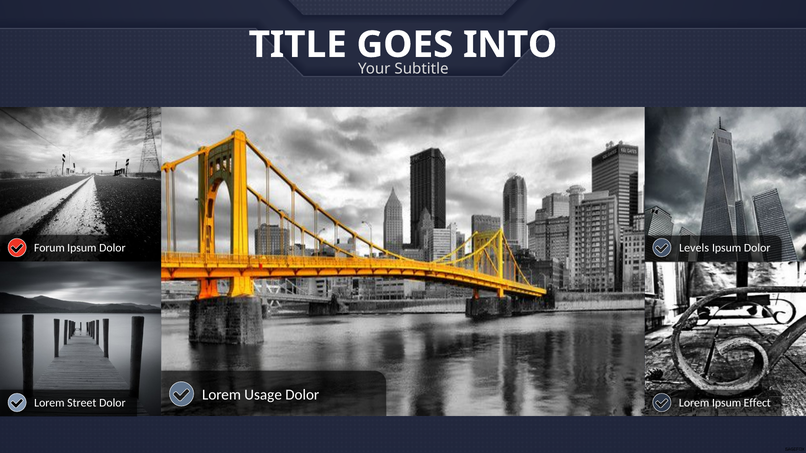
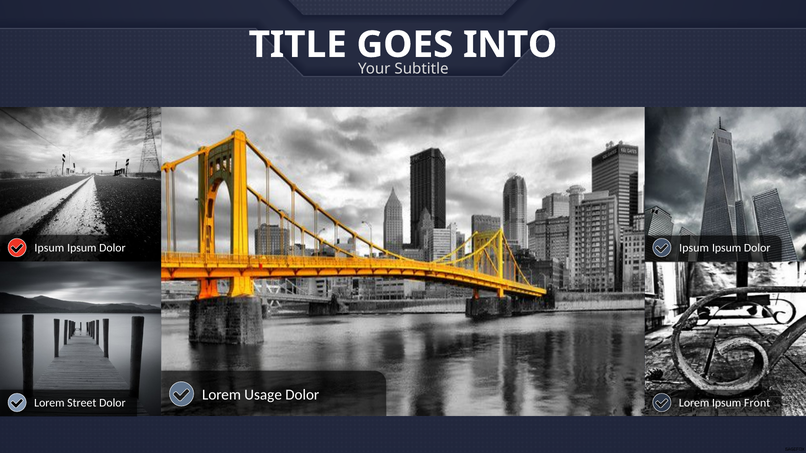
Forum at (49, 248): Forum -> Ipsum
Levels at (694, 248): Levels -> Ipsum
Effect: Effect -> Front
